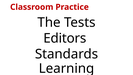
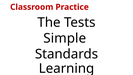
Editors: Editors -> Simple
